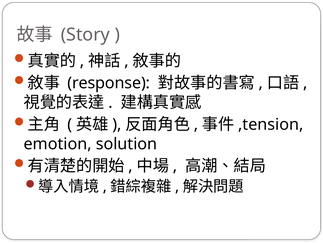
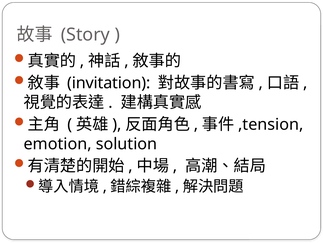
response: response -> invitation
